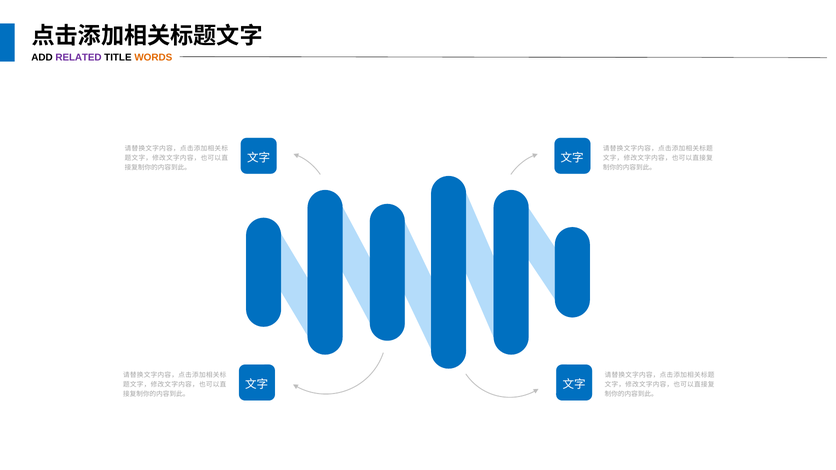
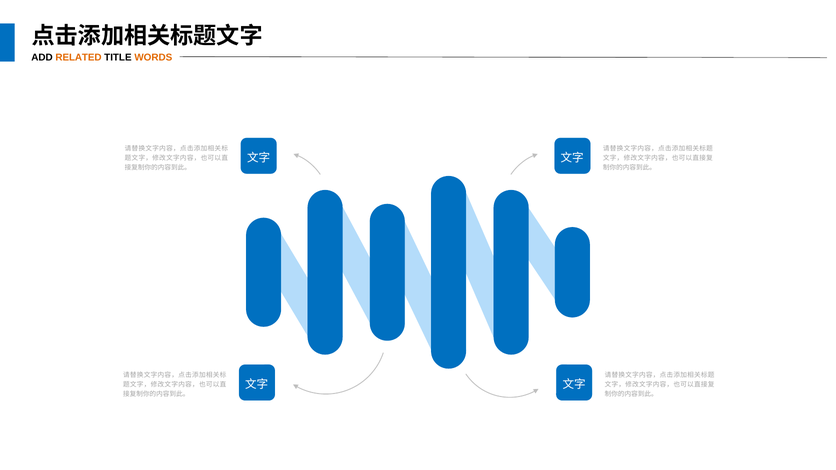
RELATED colour: purple -> orange
